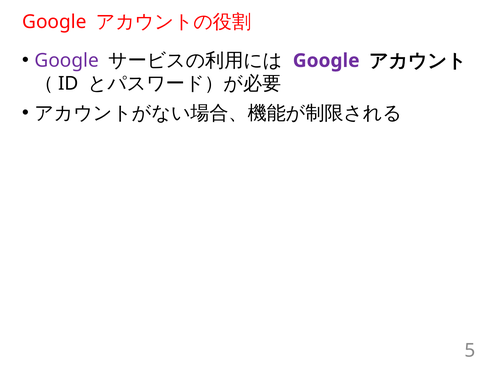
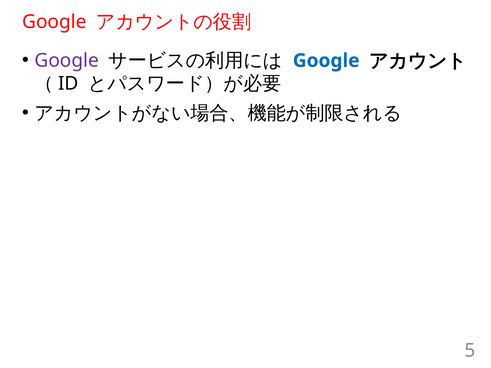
Google at (326, 61) colour: purple -> blue
